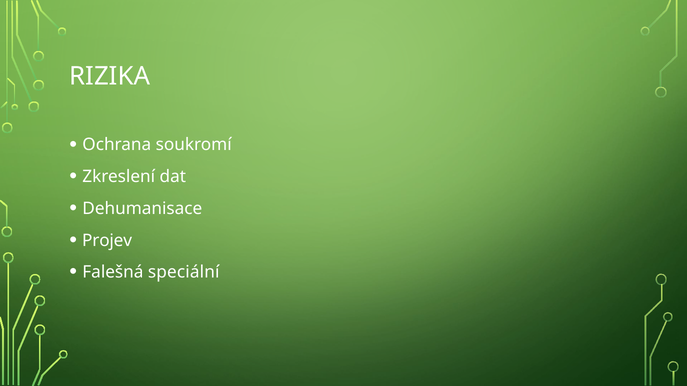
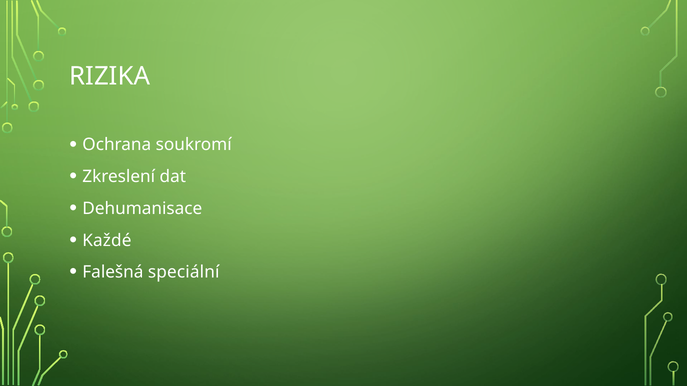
Projev: Projev -> Každé
